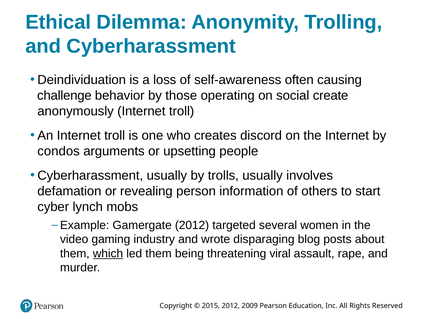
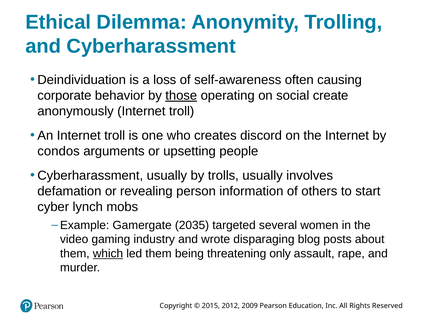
challenge: challenge -> corporate
those underline: none -> present
Gamergate 2012: 2012 -> 2035
viral: viral -> only
